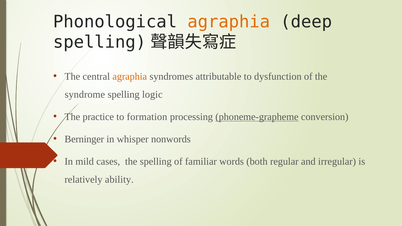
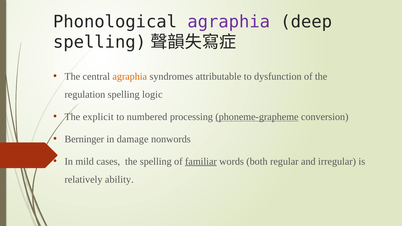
agraphia at (229, 22) colour: orange -> purple
syndrome: syndrome -> regulation
practice: practice -> explicit
formation: formation -> numbered
whisper: whisper -> damage
familiar underline: none -> present
